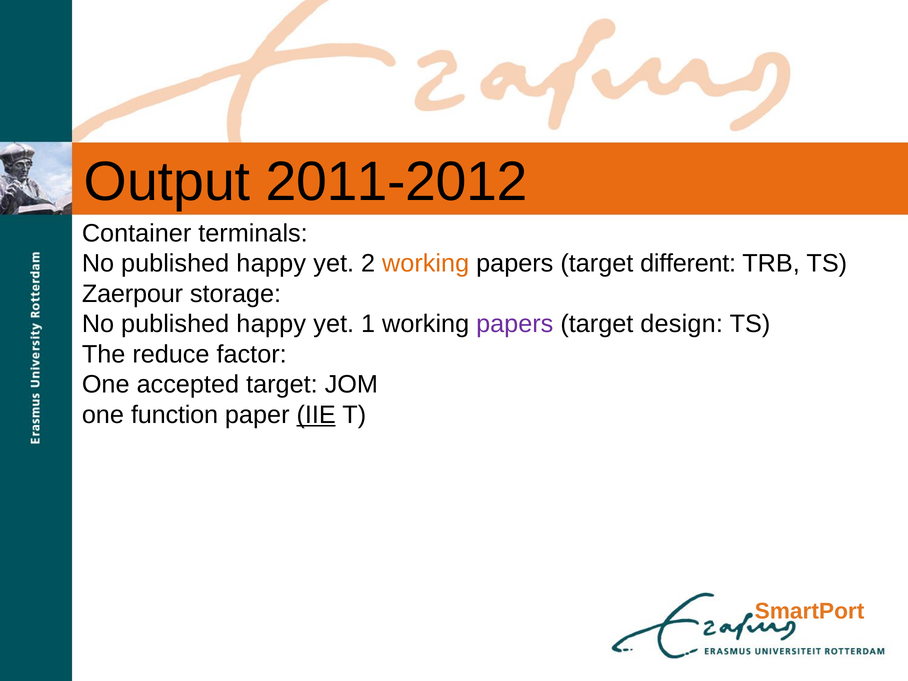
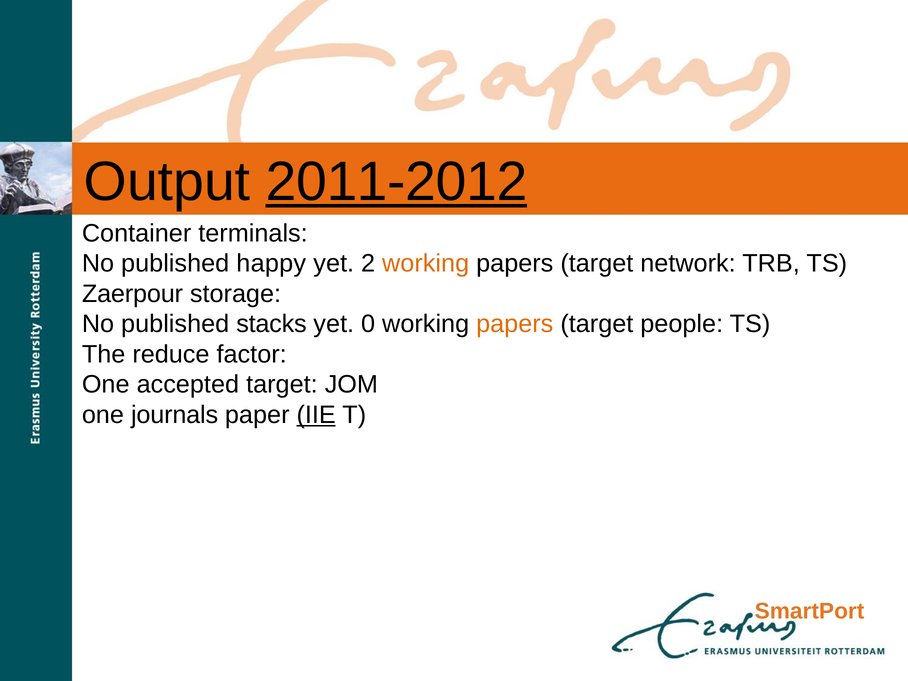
2011-2012 underline: none -> present
different: different -> network
happy at (271, 324): happy -> stacks
1: 1 -> 0
papers at (515, 324) colour: purple -> orange
design: design -> people
function: function -> journals
